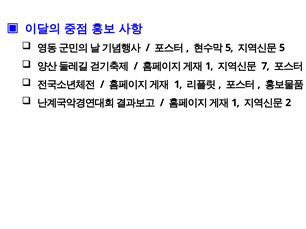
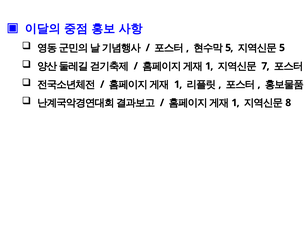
2: 2 -> 8
